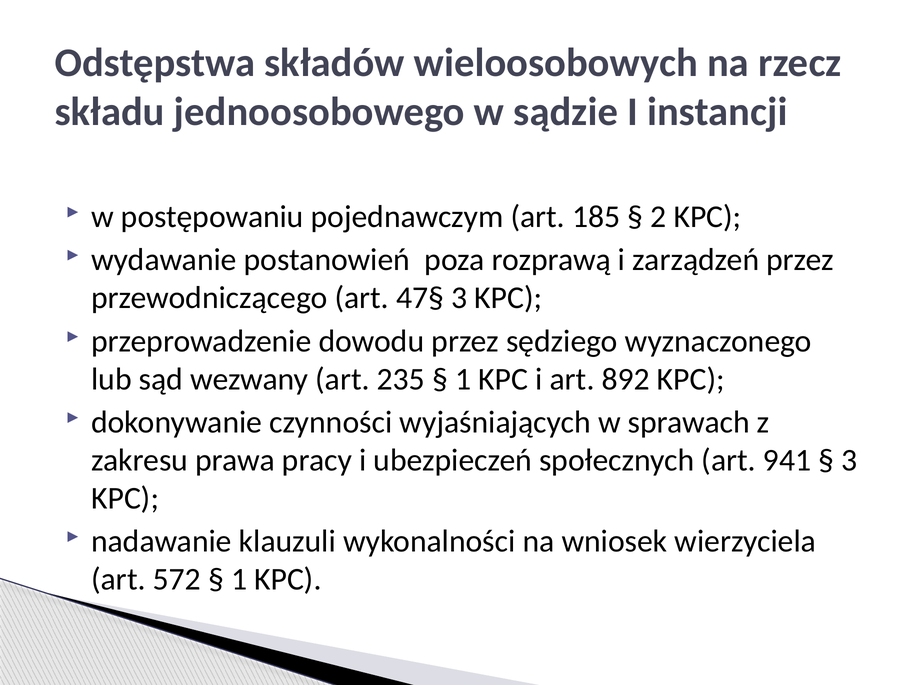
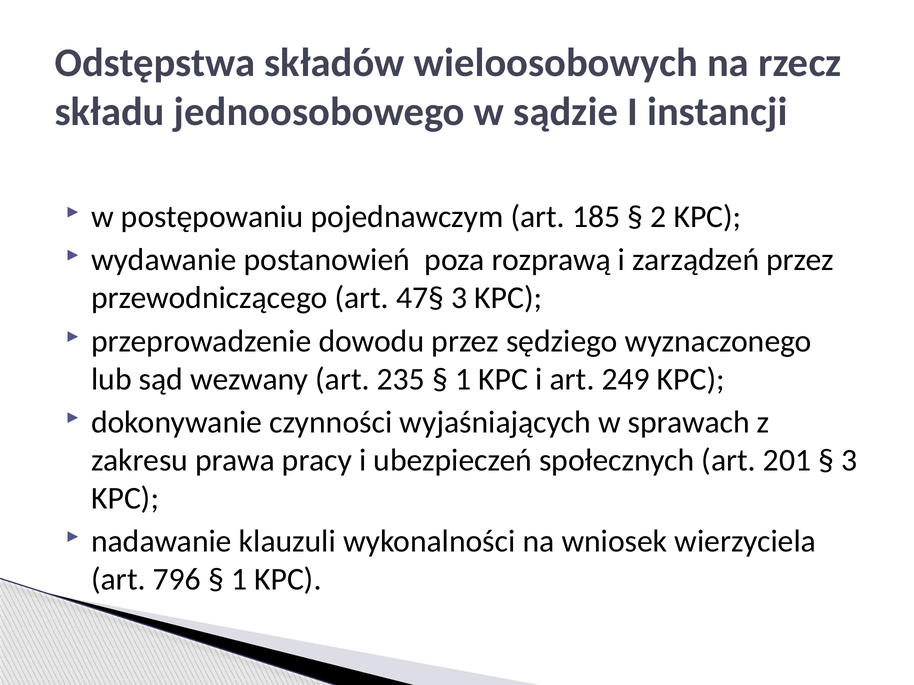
892: 892 -> 249
941: 941 -> 201
572: 572 -> 796
